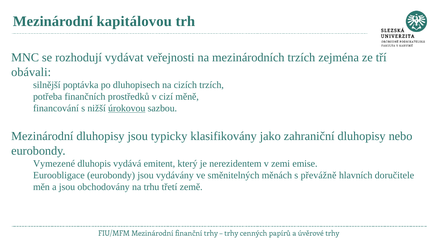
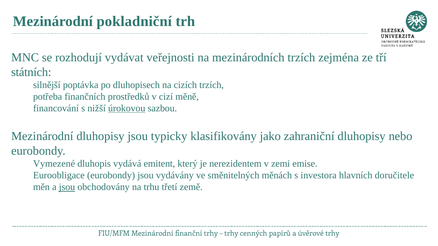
kapitálovou: kapitálovou -> pokladniční
obávali: obávali -> státních
převážně: převážně -> investora
jsou at (67, 187) underline: none -> present
